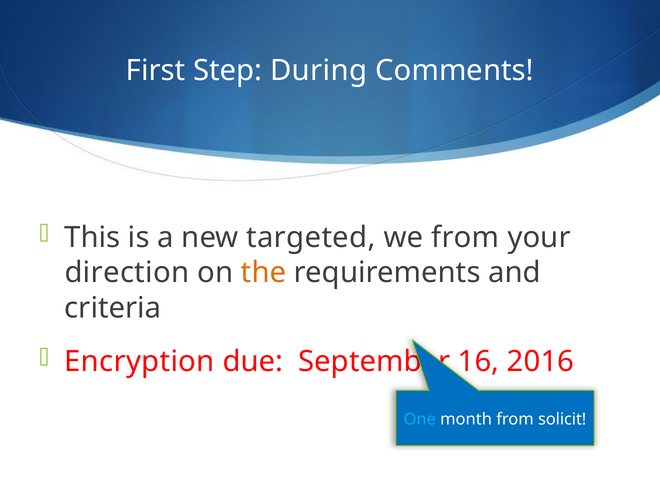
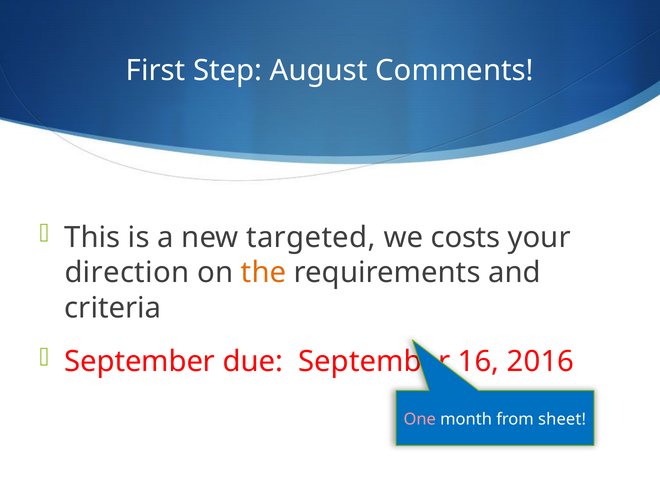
During: During -> August
we from: from -> costs
Encryption at (139, 362): Encryption -> September
One colour: light blue -> pink
solicit: solicit -> sheet
